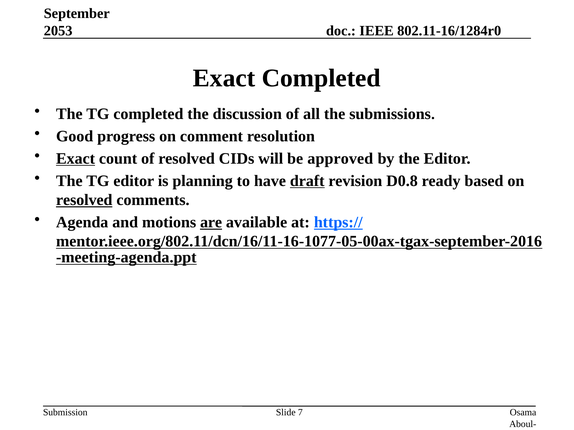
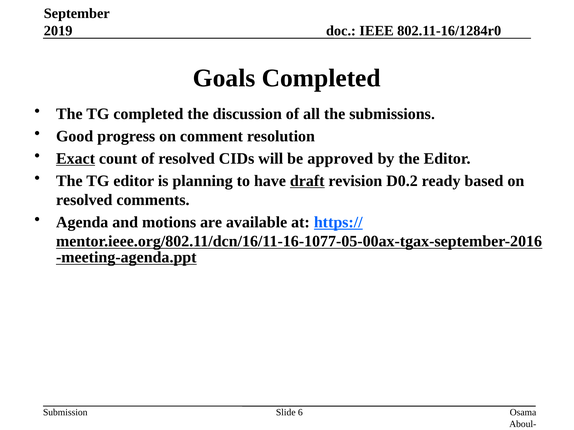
2053: 2053 -> 2019
Exact at (224, 78): Exact -> Goals
D0.8: D0.8 -> D0.2
resolved at (84, 200) underline: present -> none
are underline: present -> none
7: 7 -> 6
